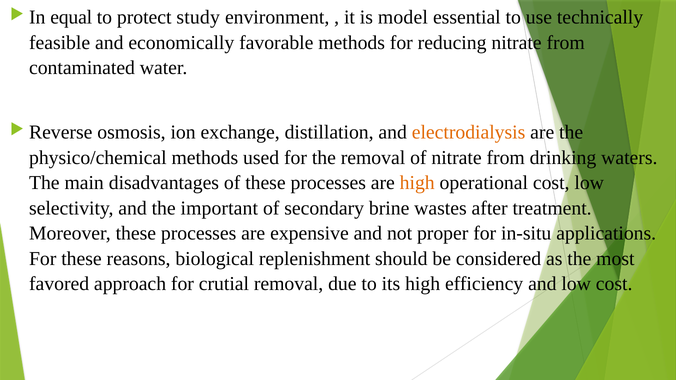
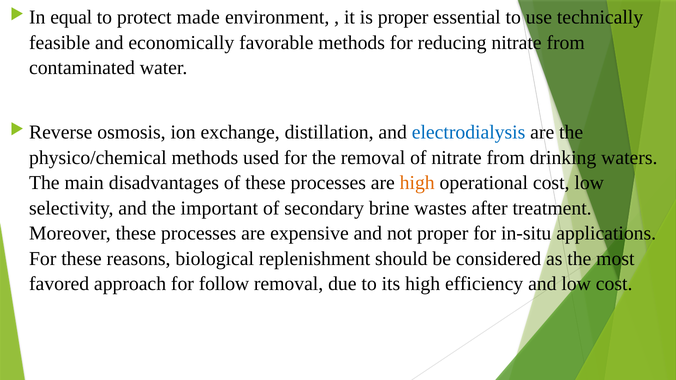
study: study -> made
is model: model -> proper
electrodialysis colour: orange -> blue
crutial: crutial -> follow
